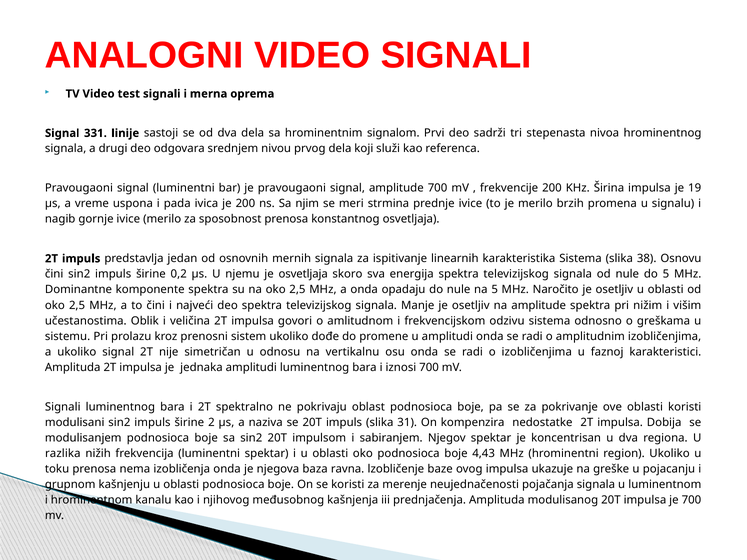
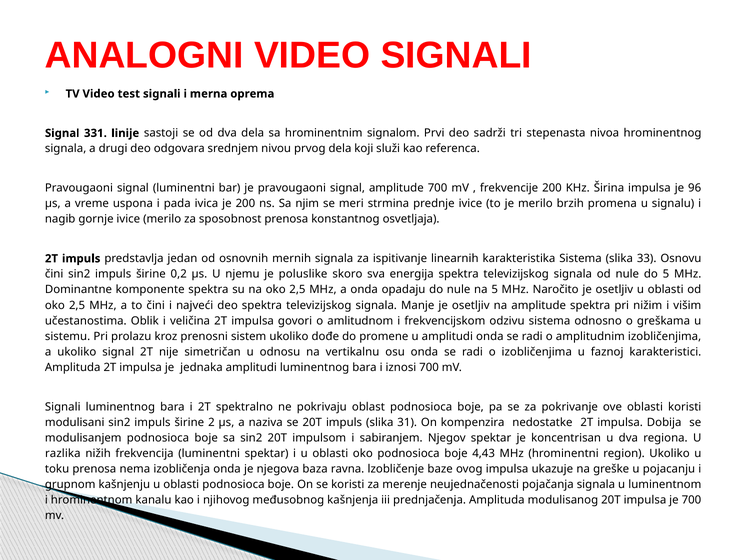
19: 19 -> 96
38: 38 -> 33
je osvetljaja: osvetljaja -> poluslike
